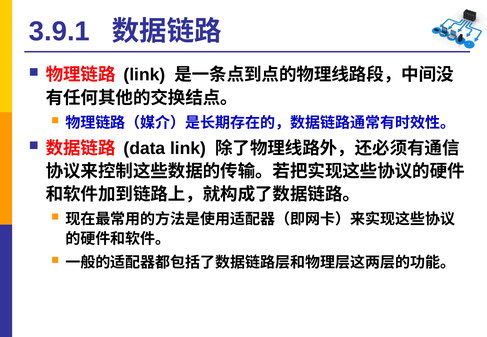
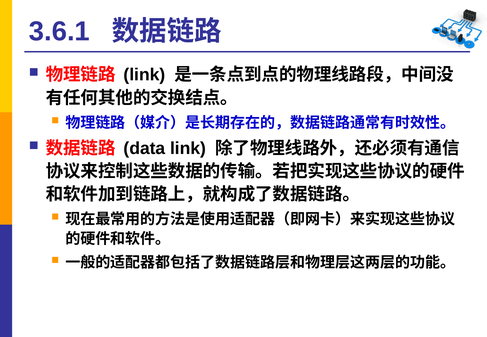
3.9.1: 3.9.1 -> 3.6.1
